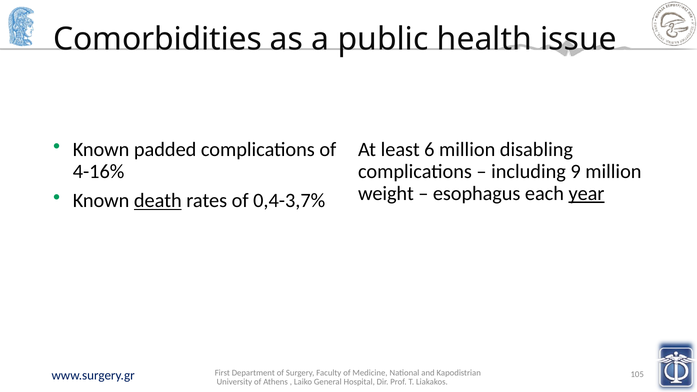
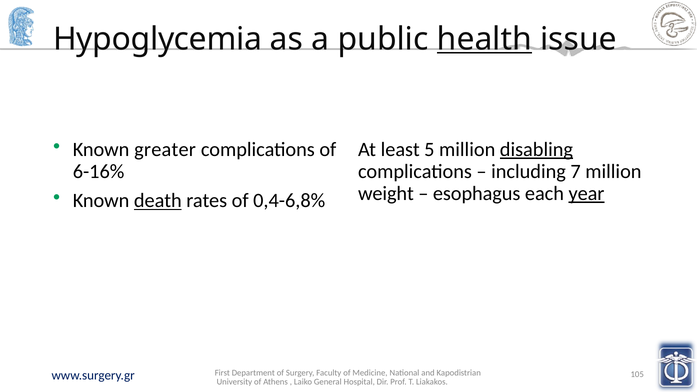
Comorbidities: Comorbidities -> Hypoglycemia
health underline: none -> present
padded: padded -> greater
6: 6 -> 5
disabling underline: none -> present
4-16%: 4-16% -> 6-16%
9: 9 -> 7
0,4-3,7%: 0,4-3,7% -> 0,4-6,8%
